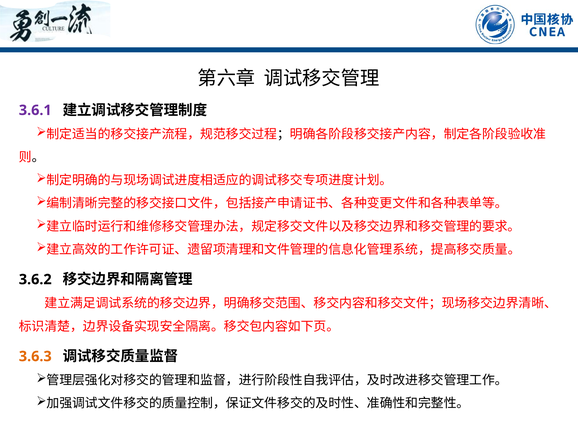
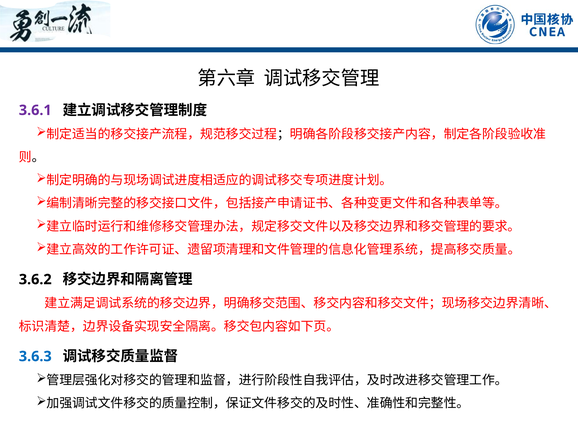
3.6.3 colour: orange -> blue
